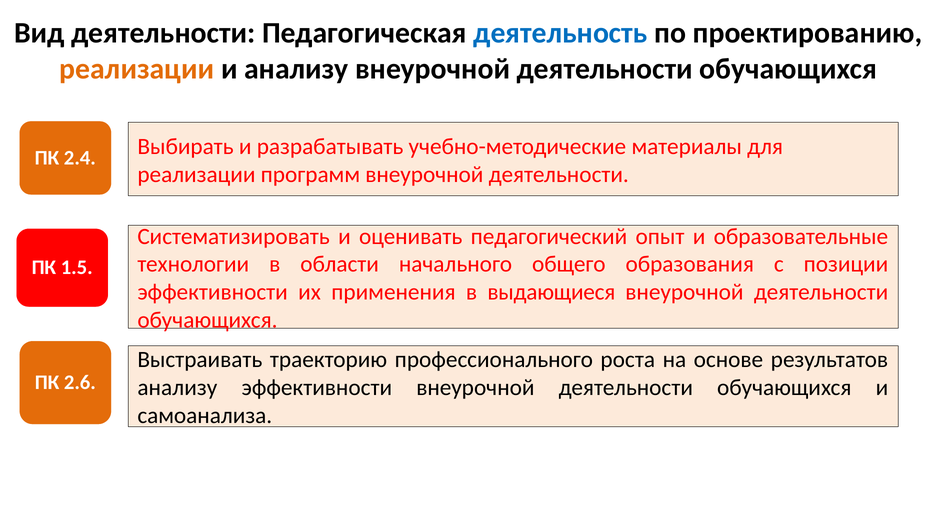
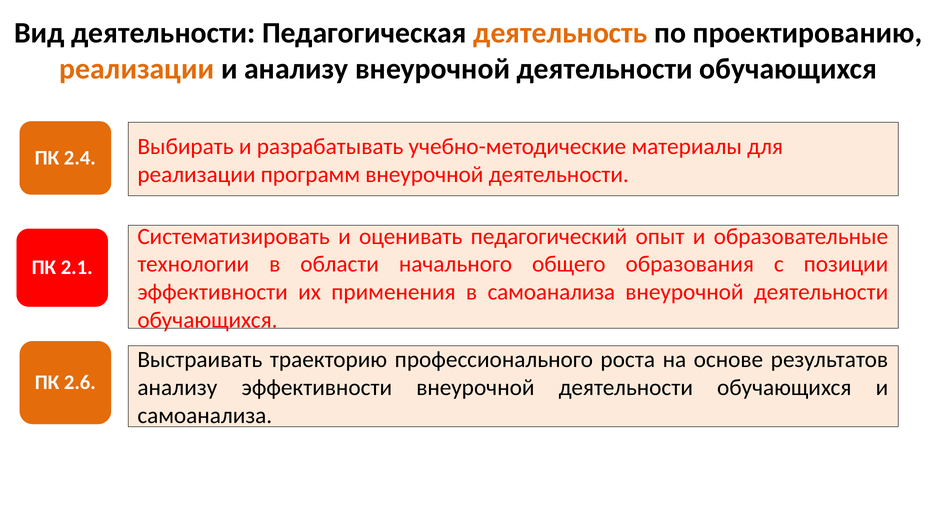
деятельность colour: blue -> orange
1.5: 1.5 -> 2.1
в выдающиеся: выдающиеся -> самоанализа
